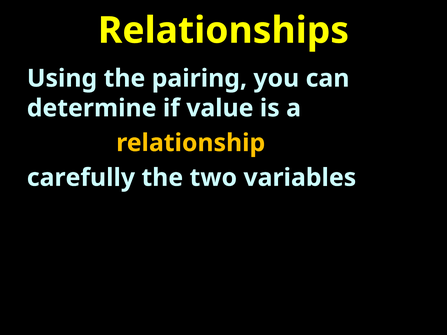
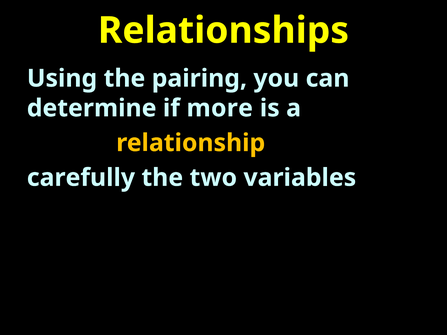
value: value -> more
